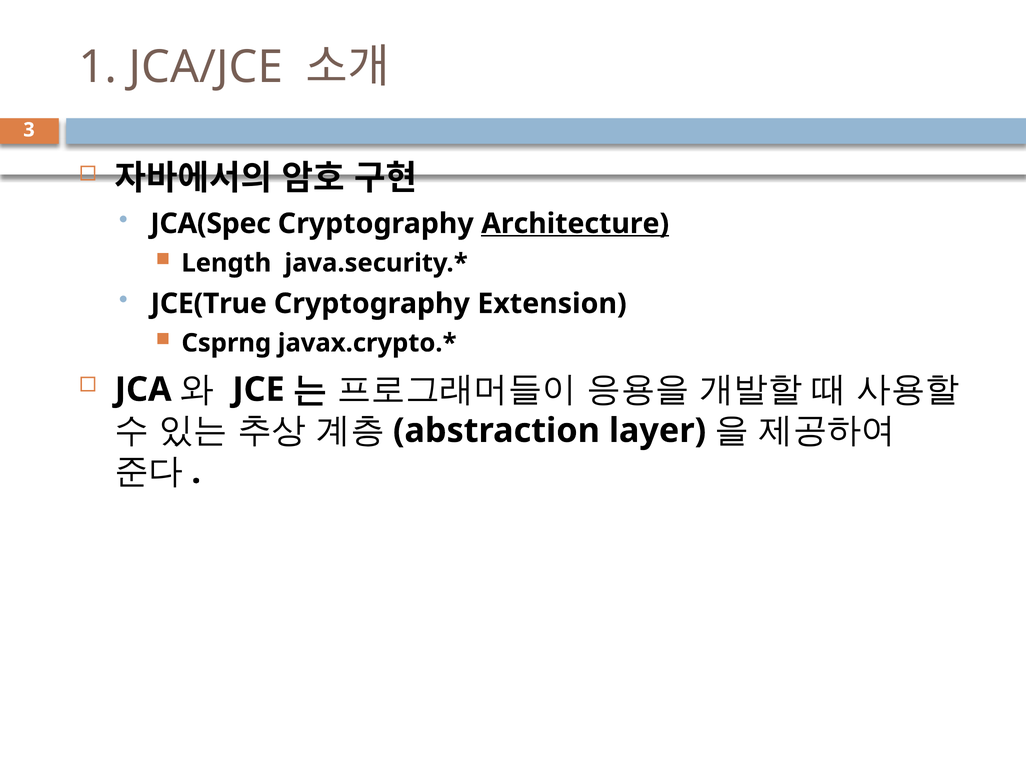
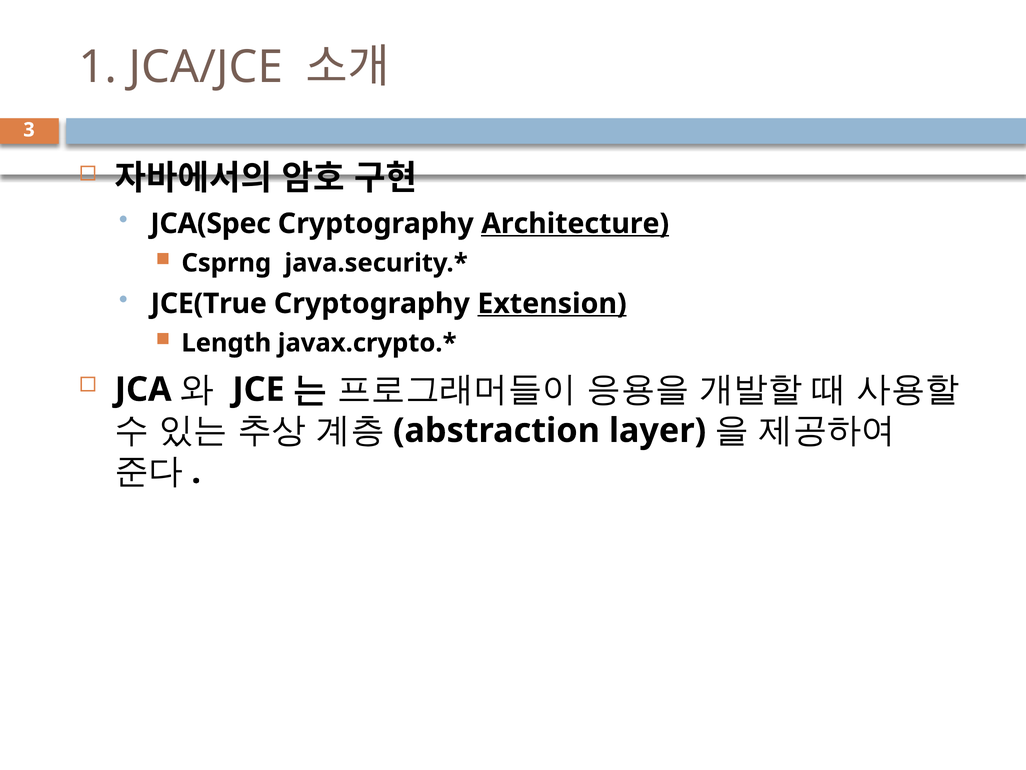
Length: Length -> Csprng
Extension underline: none -> present
Csprng: Csprng -> Length
